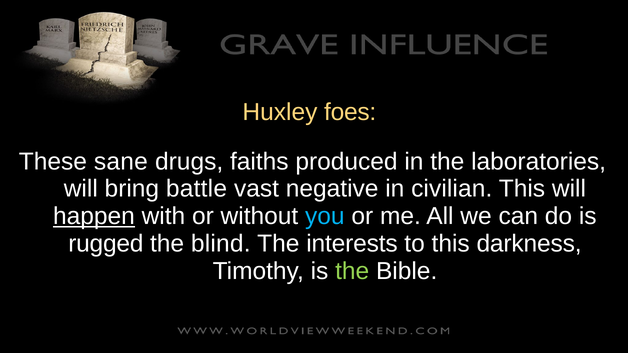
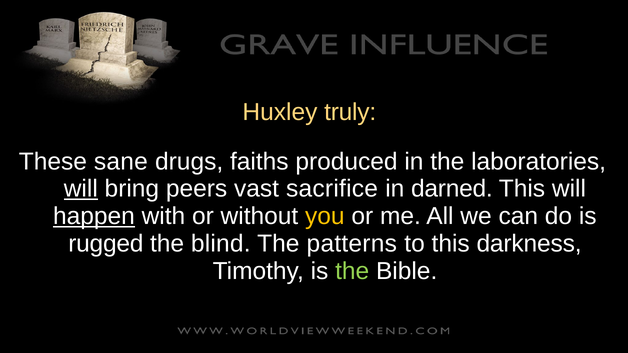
foes: foes -> truly
will at (81, 189) underline: none -> present
battle: battle -> peers
negative: negative -> sacrifice
civilian: civilian -> darned
you colour: light blue -> yellow
interests: interests -> patterns
